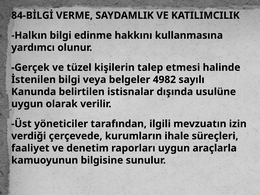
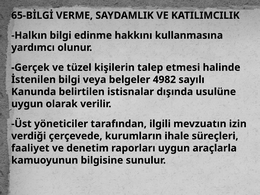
84-BİLGİ: 84-BİLGİ -> 65-BİLGİ
